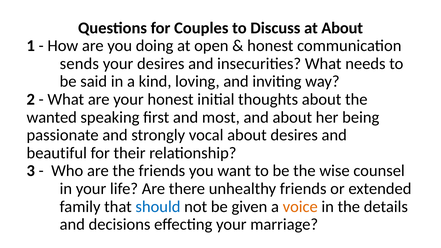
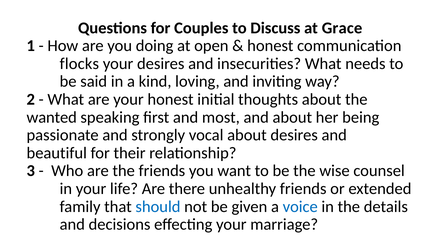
at About: About -> Grace
sends: sends -> flocks
voice colour: orange -> blue
